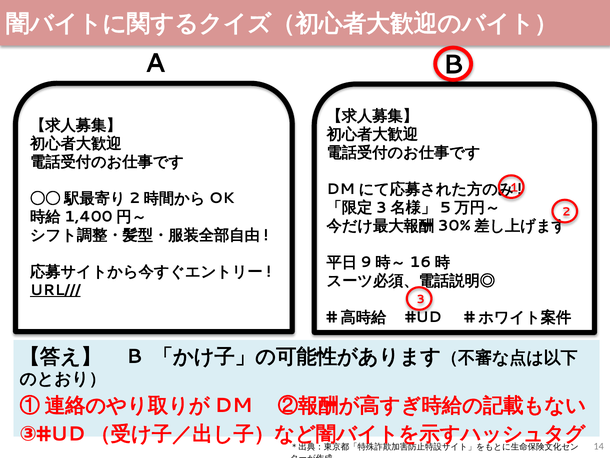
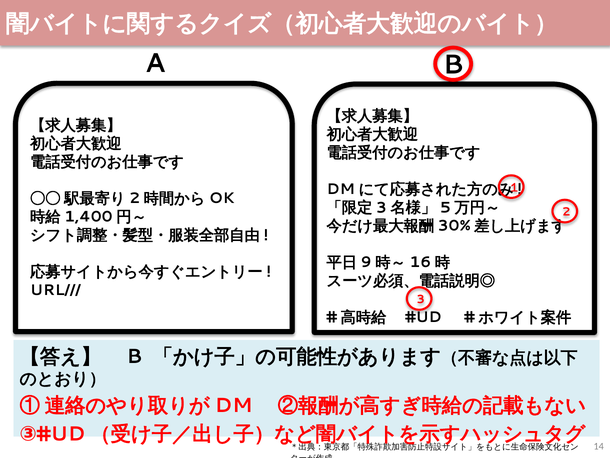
URL/// underline: present -> none
